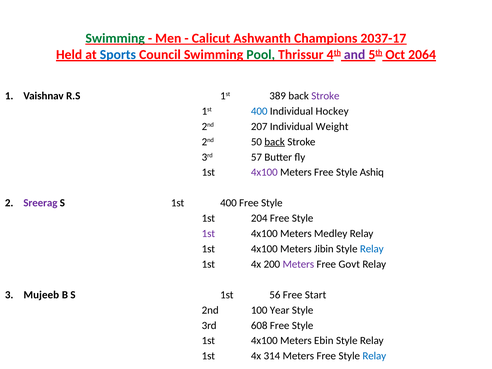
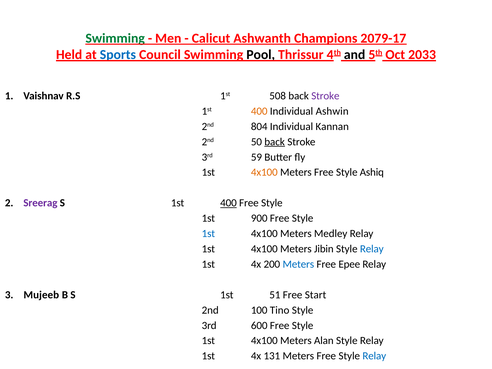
2037-17: 2037-17 -> 2079-17
Pool colour: green -> black
and colour: purple -> black
2064: 2064 -> 2033
389: 389 -> 508
400 at (259, 111) colour: blue -> orange
Hockey: Hockey -> Ashwin
207: 207 -> 804
Weight: Weight -> Kannan
57: 57 -> 59
4x100 at (264, 172) colour: purple -> orange
400 at (228, 203) underline: none -> present
204: 204 -> 900
1st at (208, 234) colour: purple -> blue
Meters at (298, 264) colour: purple -> blue
Govt: Govt -> Epee
56: 56 -> 51
Year: Year -> Tino
608: 608 -> 600
Ebin: Ebin -> Alan
314: 314 -> 131
